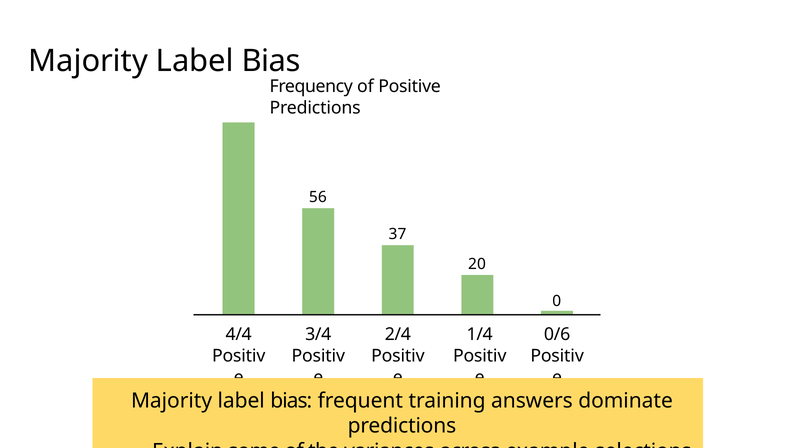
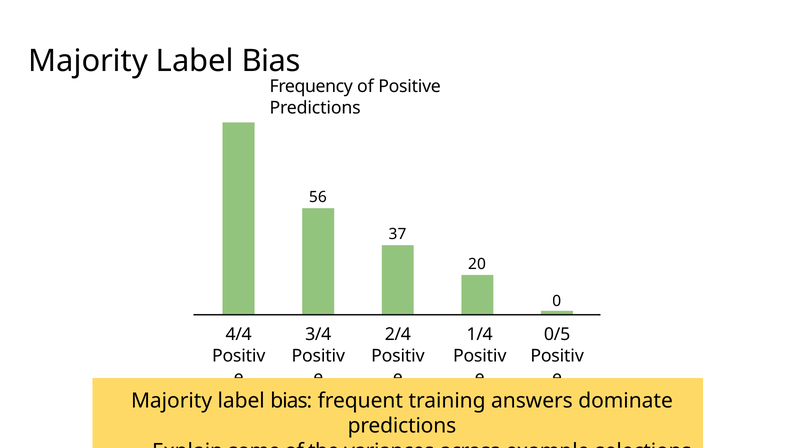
0/6: 0/6 -> 0/5
